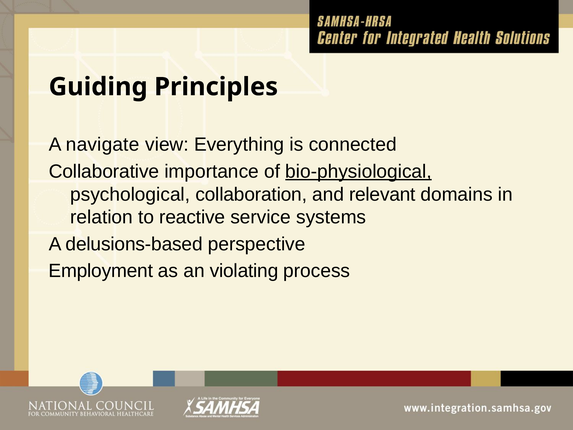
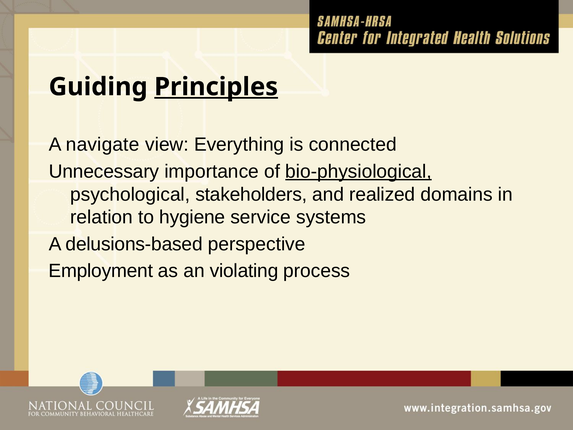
Principles underline: none -> present
Collaborative: Collaborative -> Unnecessary
collaboration: collaboration -> stakeholders
relevant: relevant -> realized
reactive: reactive -> hygiene
